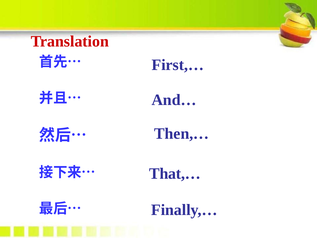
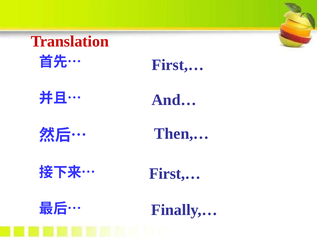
That,… at (175, 173): That,… -> First,…
